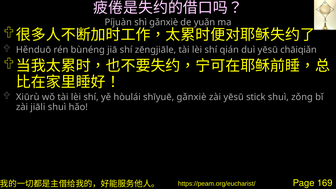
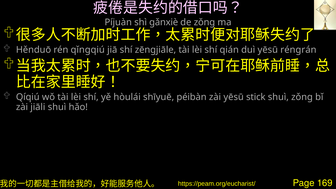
de yuǎn: yuǎn -> zǒng
bùnéng: bùnéng -> qǐngqiú
chāiqiǎn: chāiqiǎn -> réngrán
Xiūrù: Xiūrù -> Qíqiú
shīyuē gǎnxiè: gǎnxiè -> péibàn
